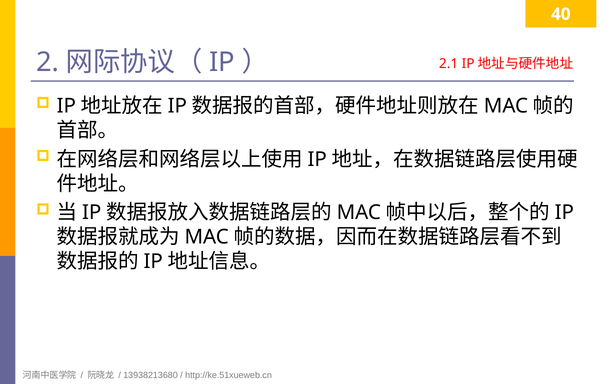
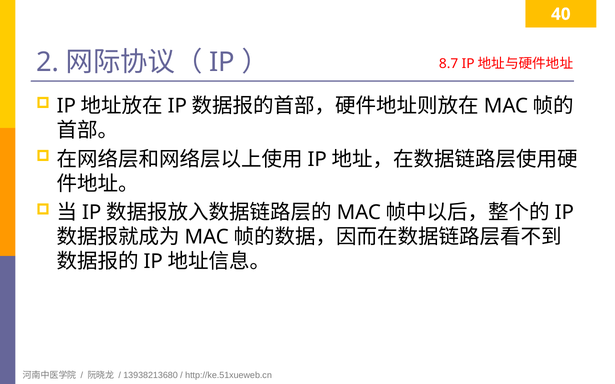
2.1: 2.1 -> 8.7
